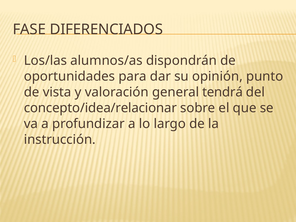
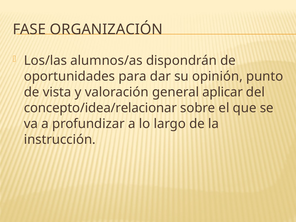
DIFERENCIADOS: DIFERENCIADOS -> ORGANIZACIÓN
tendrá: tendrá -> aplicar
